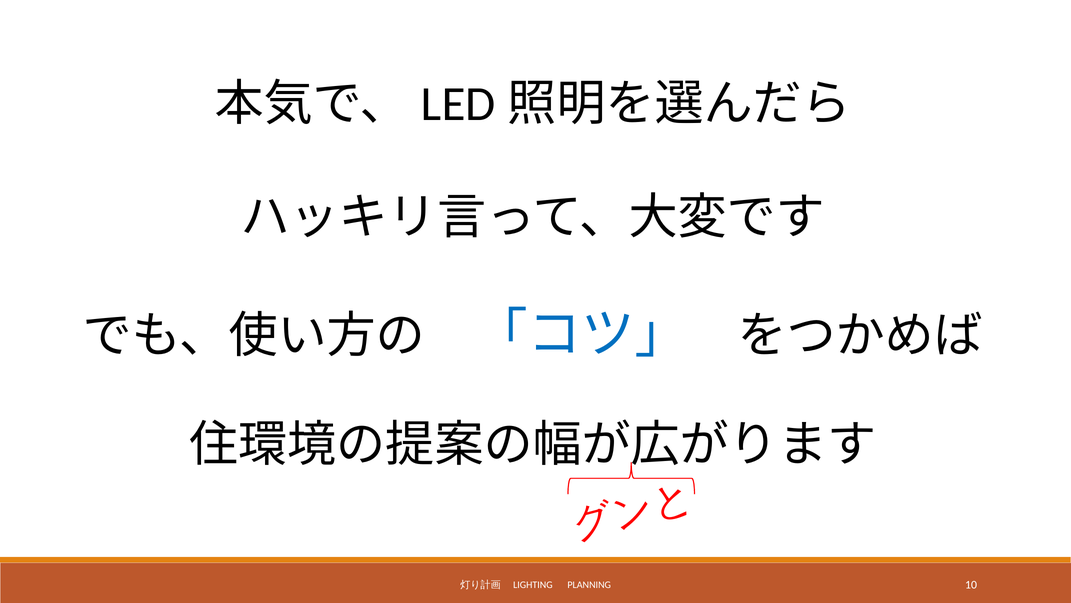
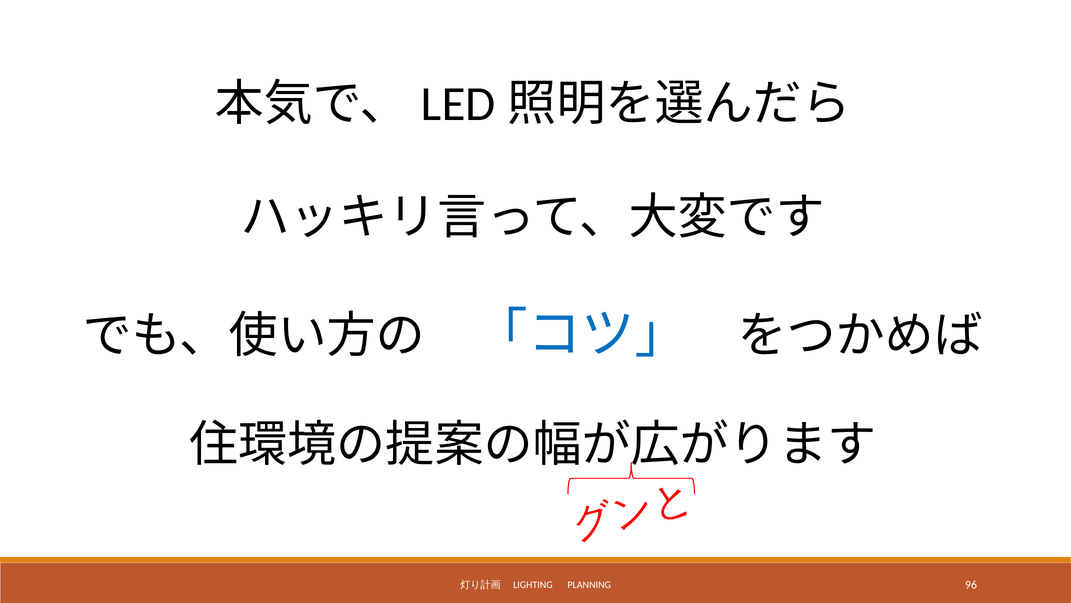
10: 10 -> 96
